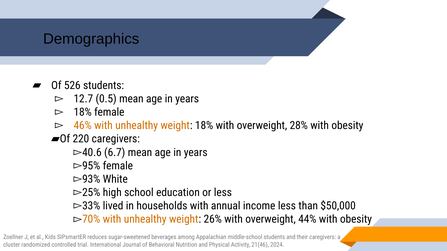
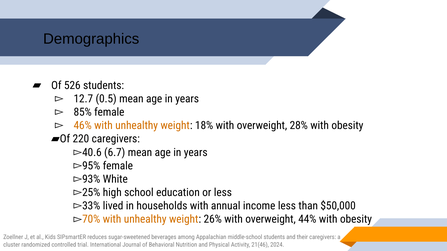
18% at (83, 112): 18% -> 85%
